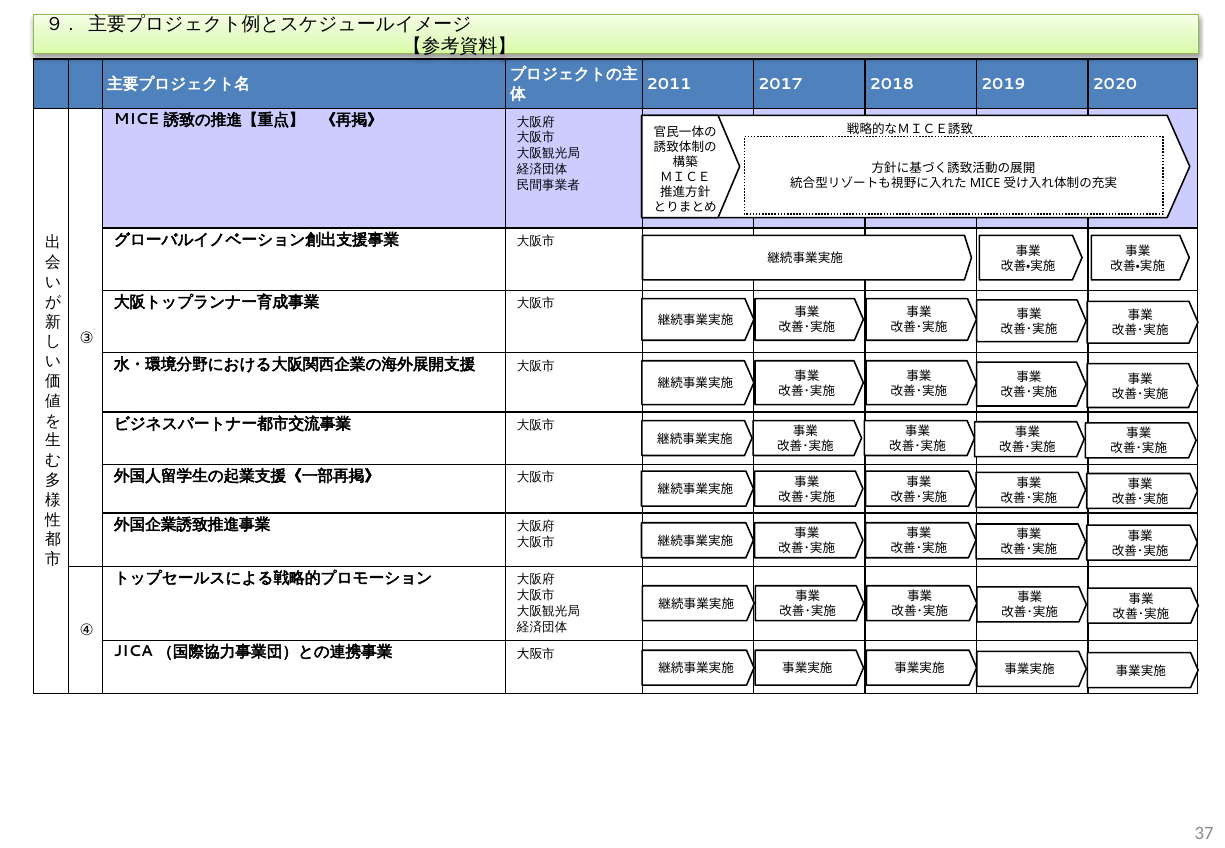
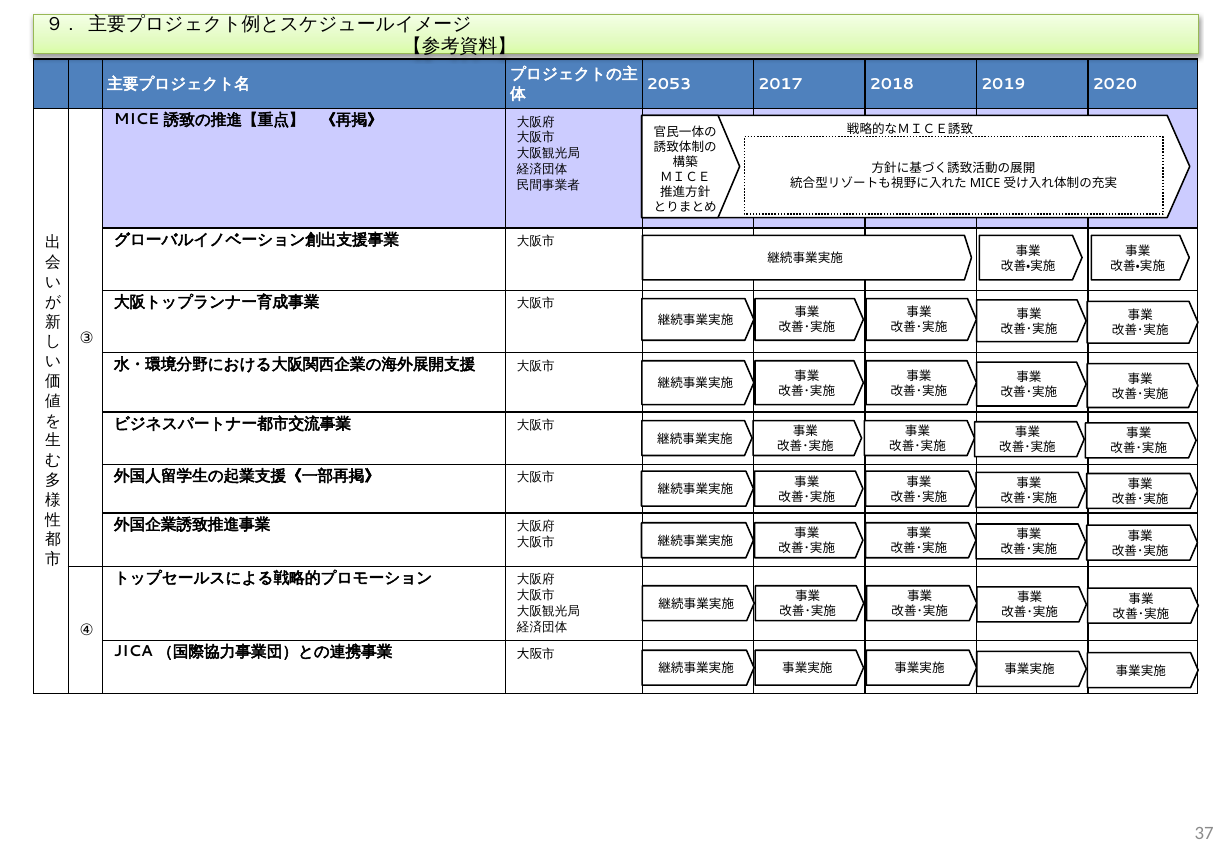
2011: 2011 -> 2053
